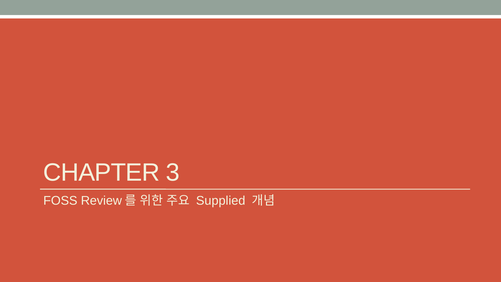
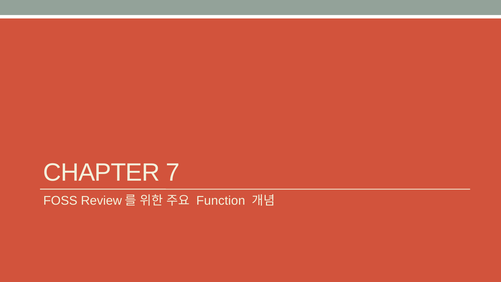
3: 3 -> 7
Supplied: Supplied -> Function
